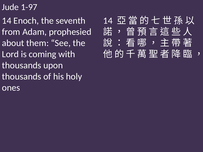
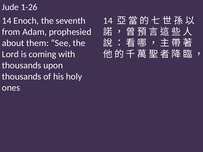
1-97: 1-97 -> 1-26
